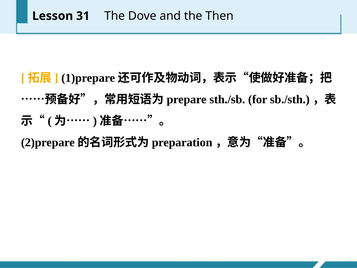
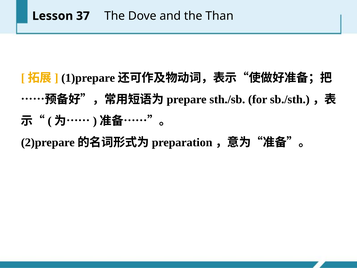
31: 31 -> 37
Then: Then -> Than
